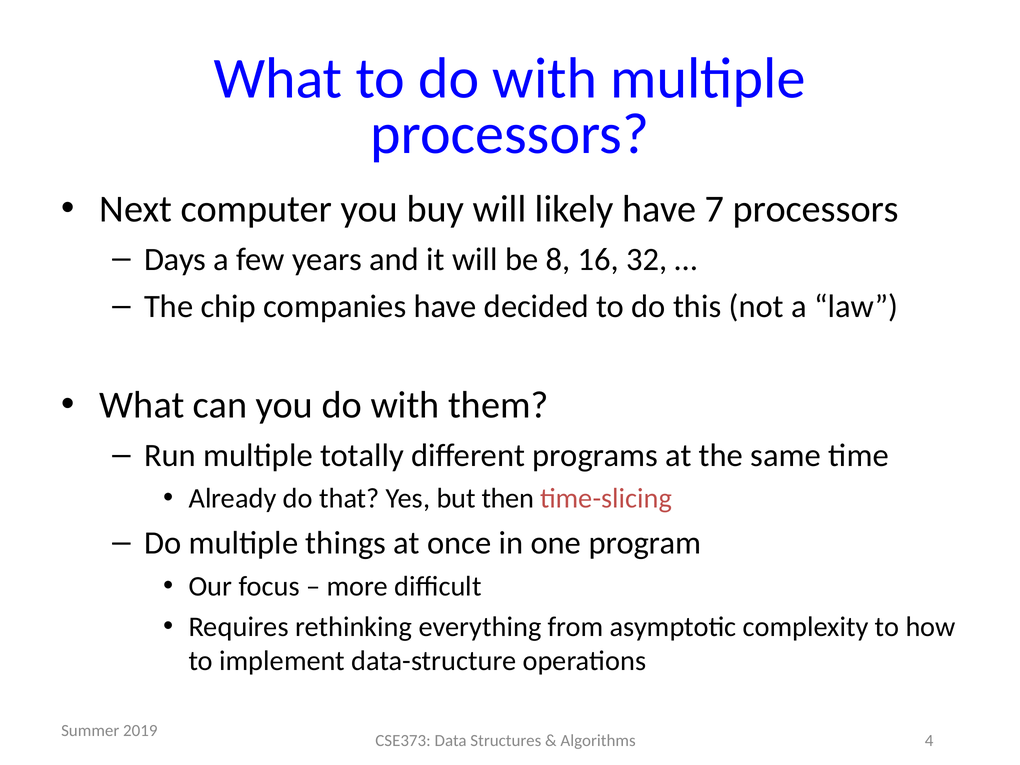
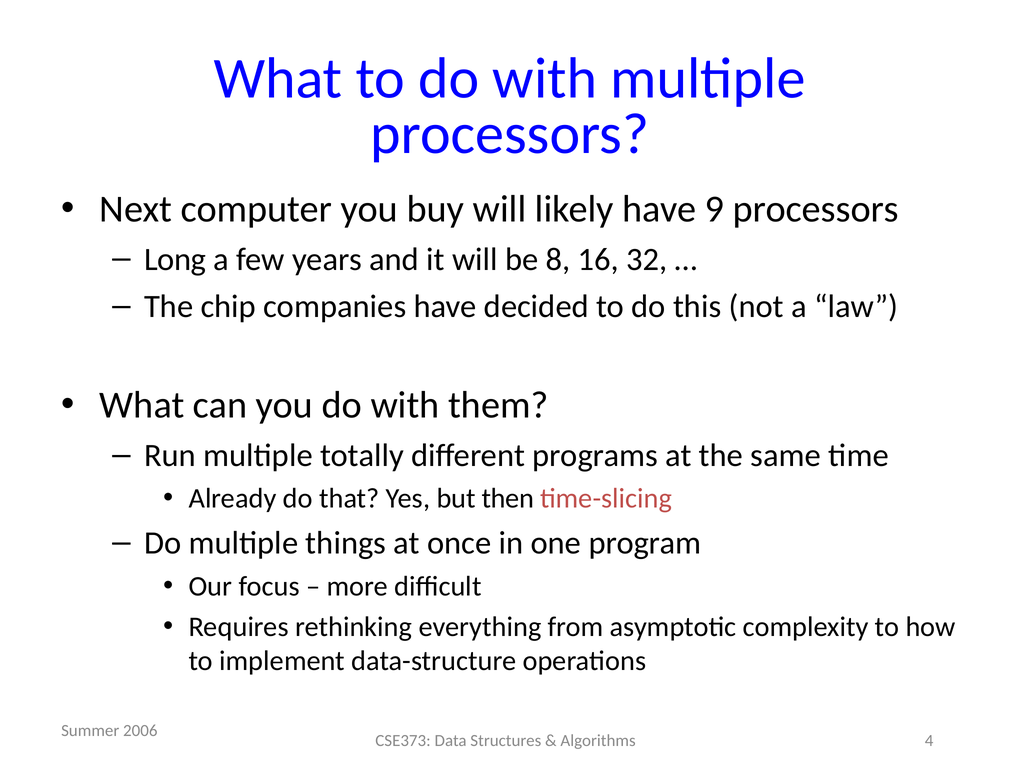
7: 7 -> 9
Days: Days -> Long
2019: 2019 -> 2006
